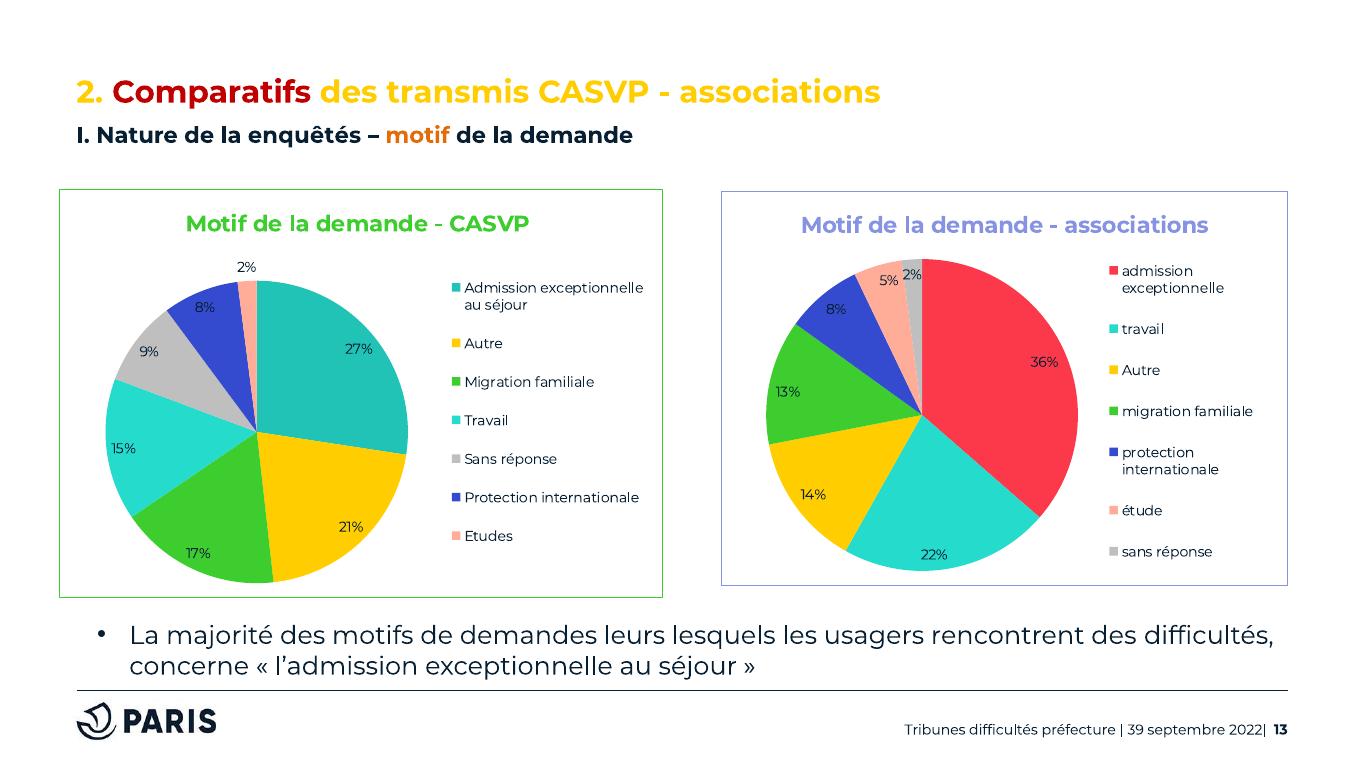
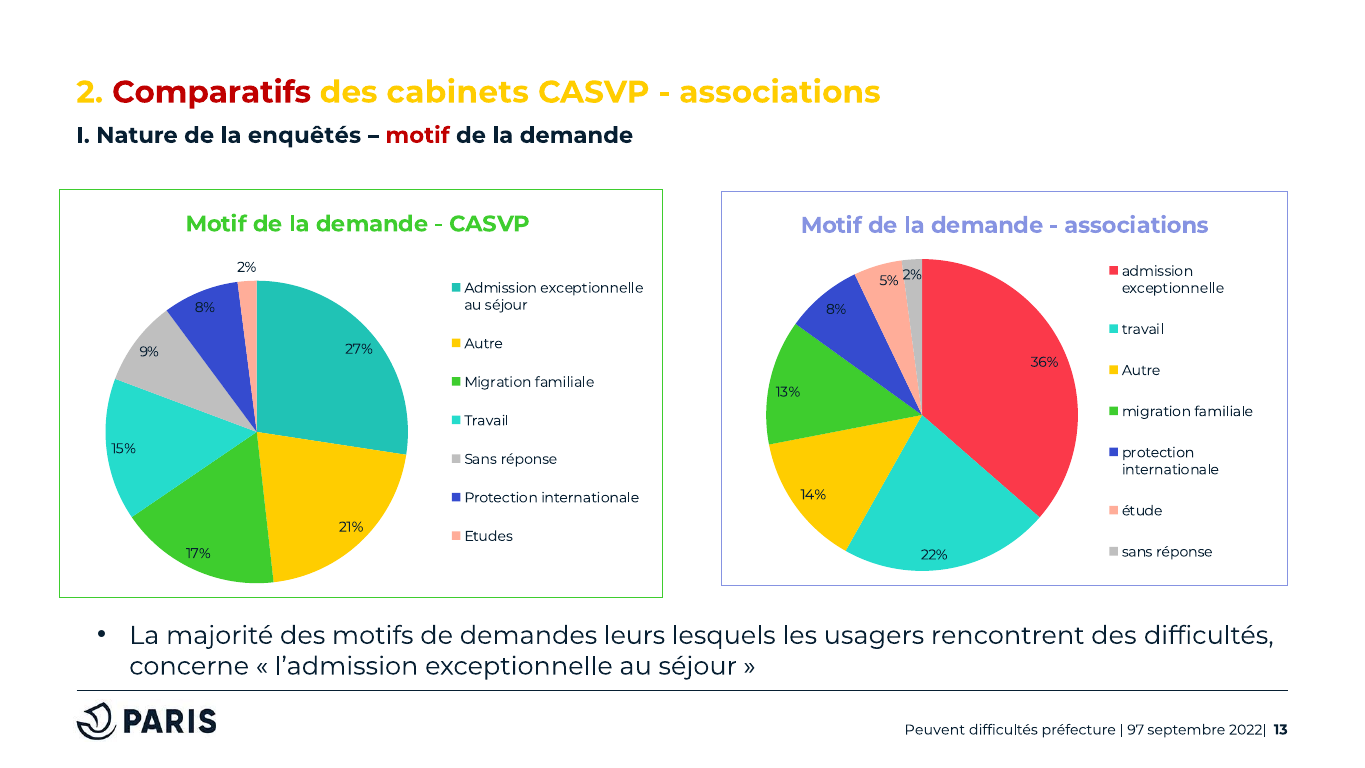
transmis: transmis -> cabinets
motif at (418, 135) colour: orange -> red
Tribunes: Tribunes -> Peuvent
39: 39 -> 97
